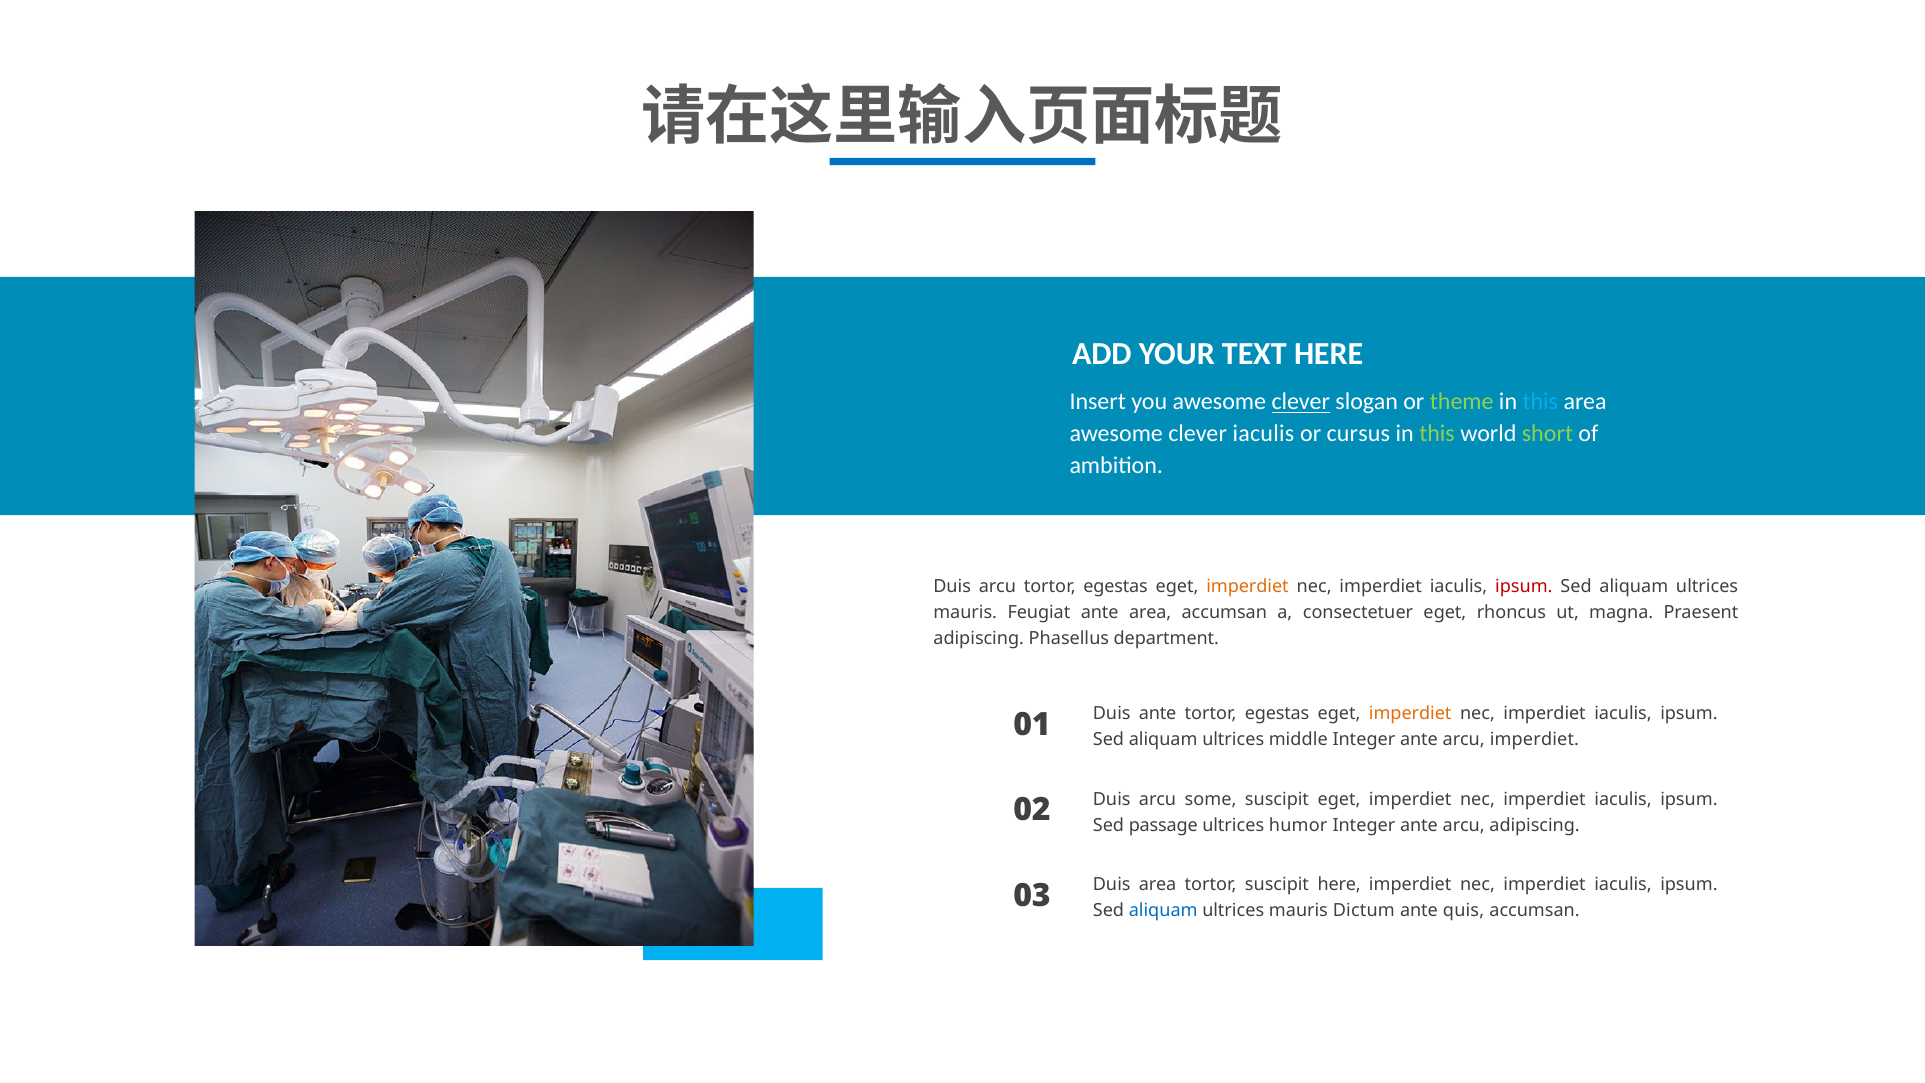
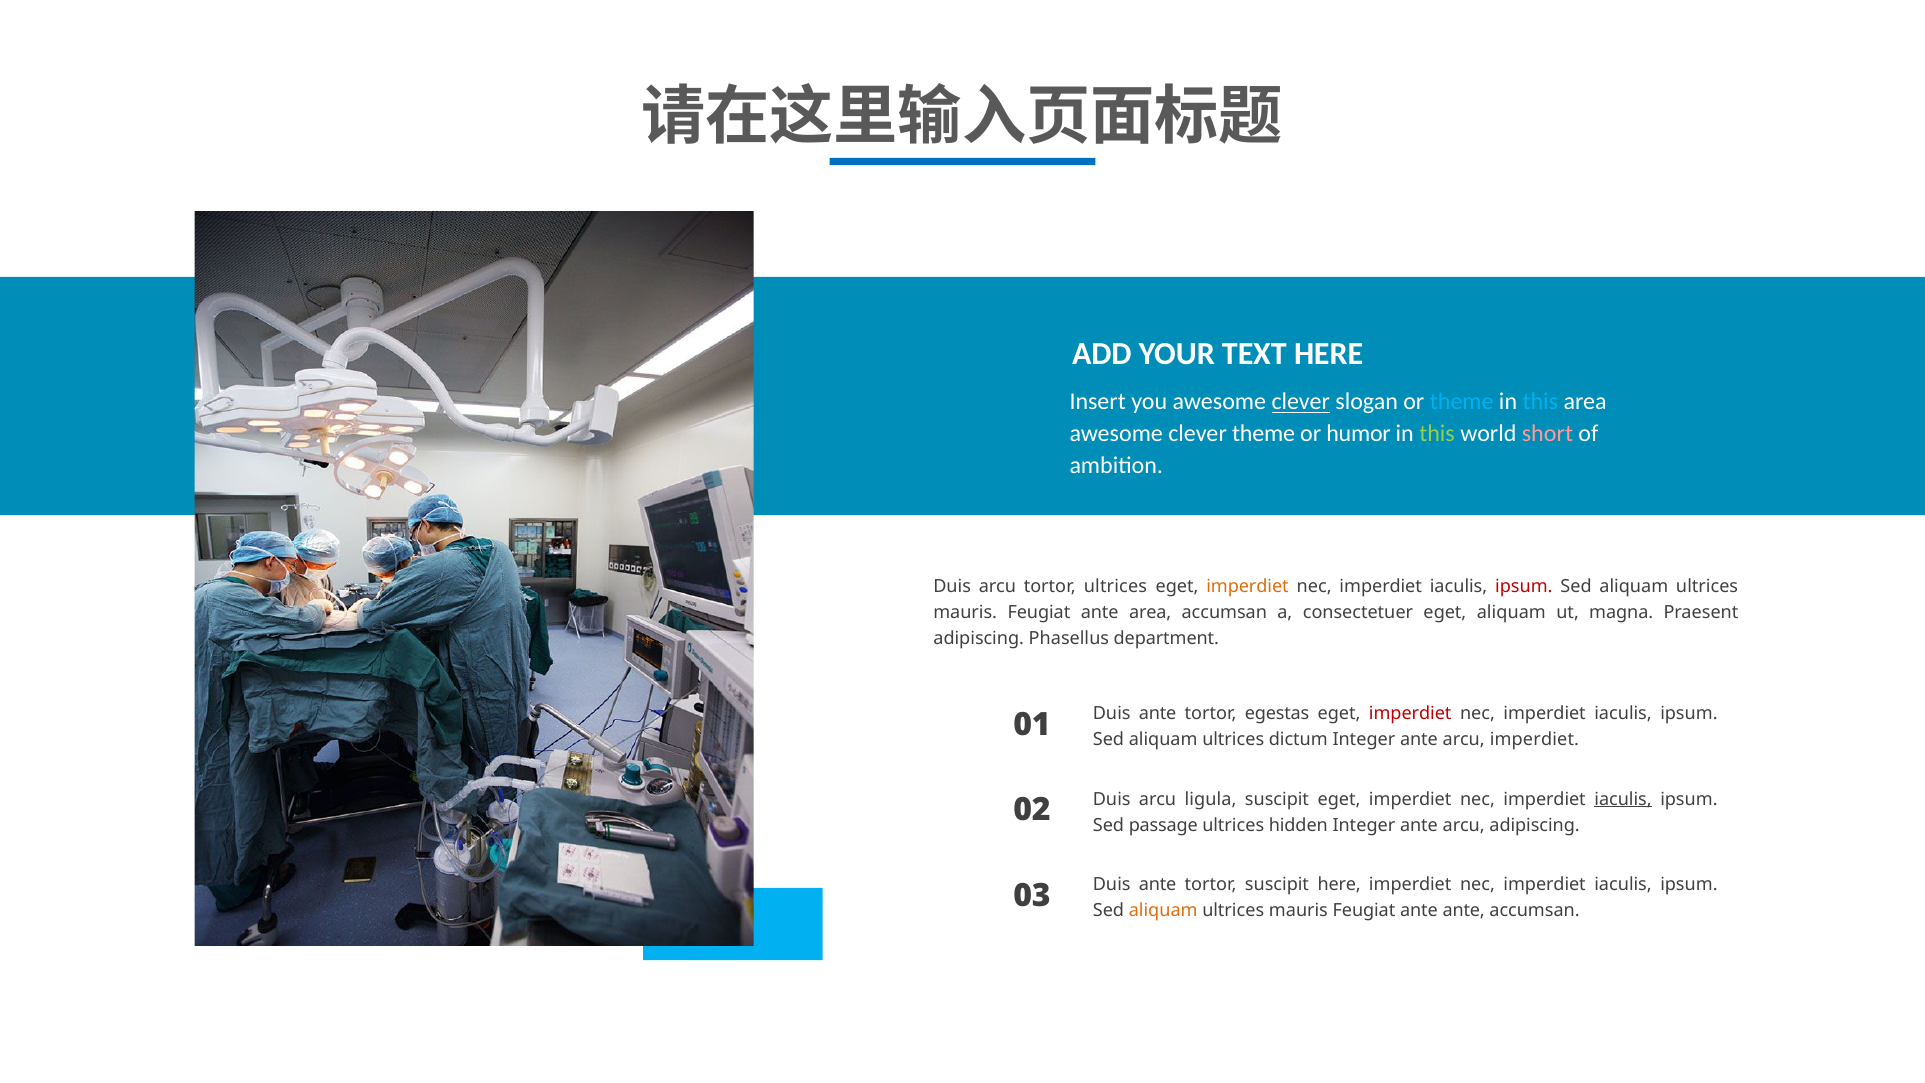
theme at (1462, 402) colour: light green -> light blue
clever iaculis: iaculis -> theme
cursus: cursus -> humor
short colour: light green -> pink
arcu tortor egestas: egestas -> ultrices
eget rhoncus: rhoncus -> aliquam
imperdiet at (1410, 713) colour: orange -> red
middle: middle -> dictum
some: some -> ligula
iaculis at (1623, 799) underline: none -> present
humor: humor -> hidden
03 Duis area: area -> ante
aliquam at (1163, 910) colour: blue -> orange
Dictum at (1364, 910): Dictum -> Feugiat
ante quis: quis -> ante
